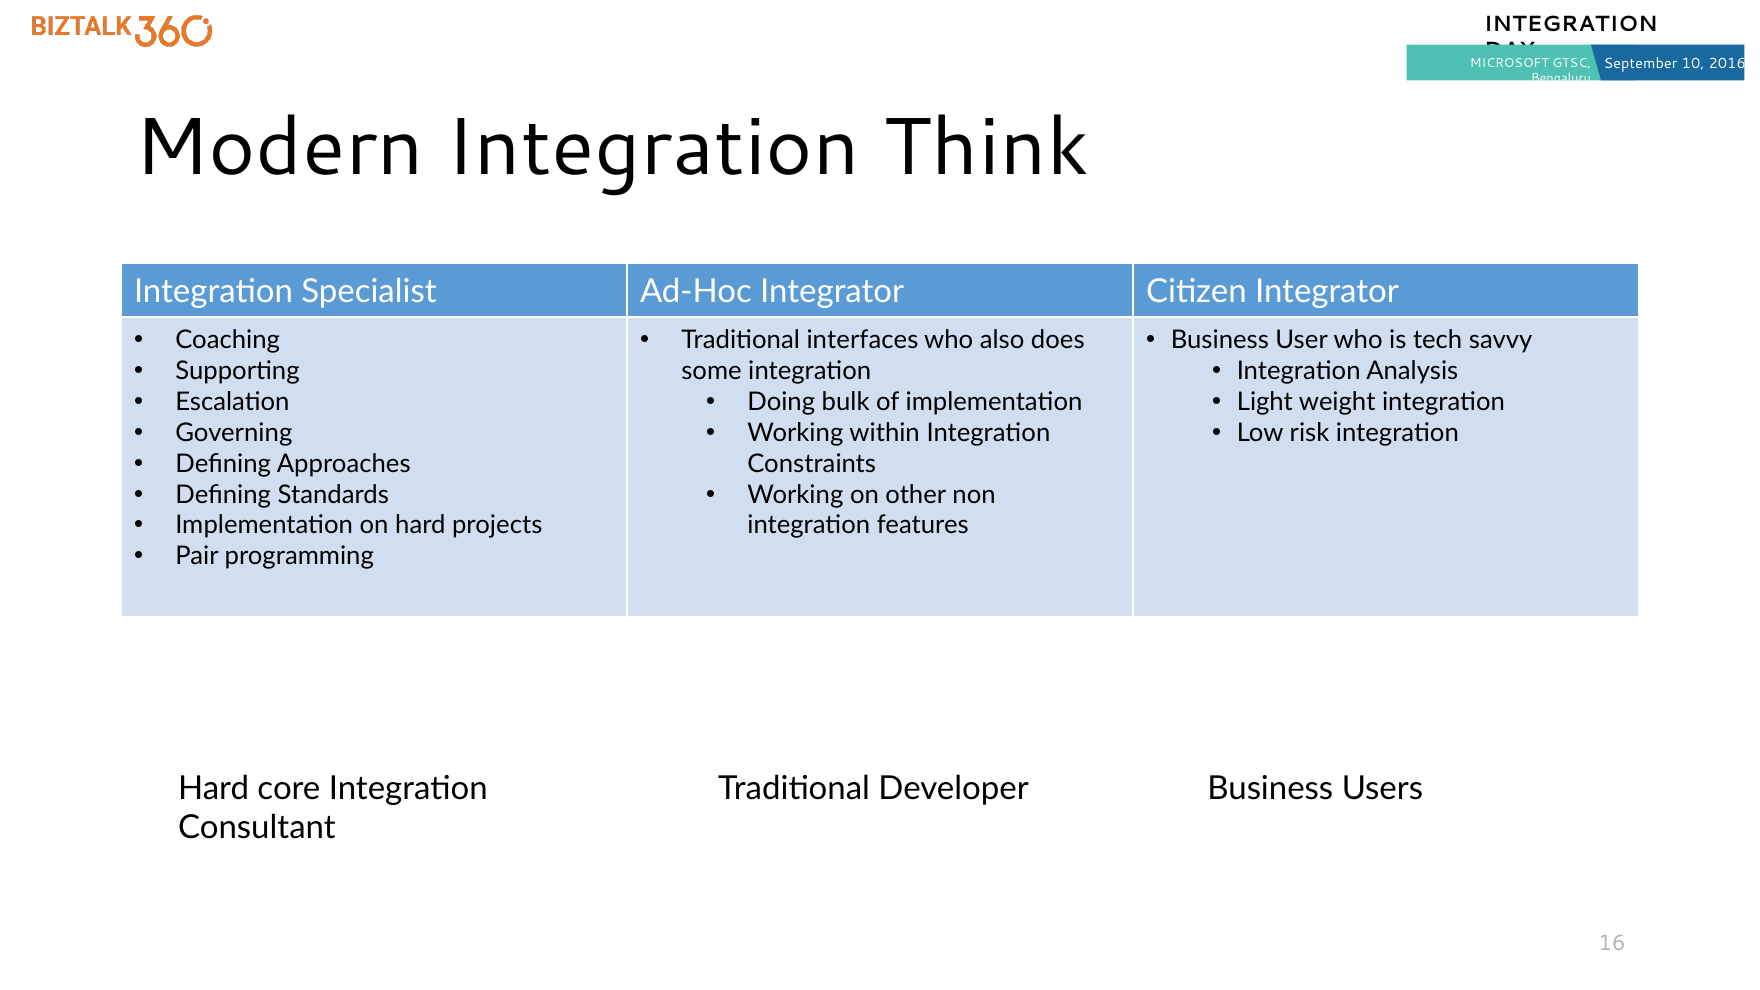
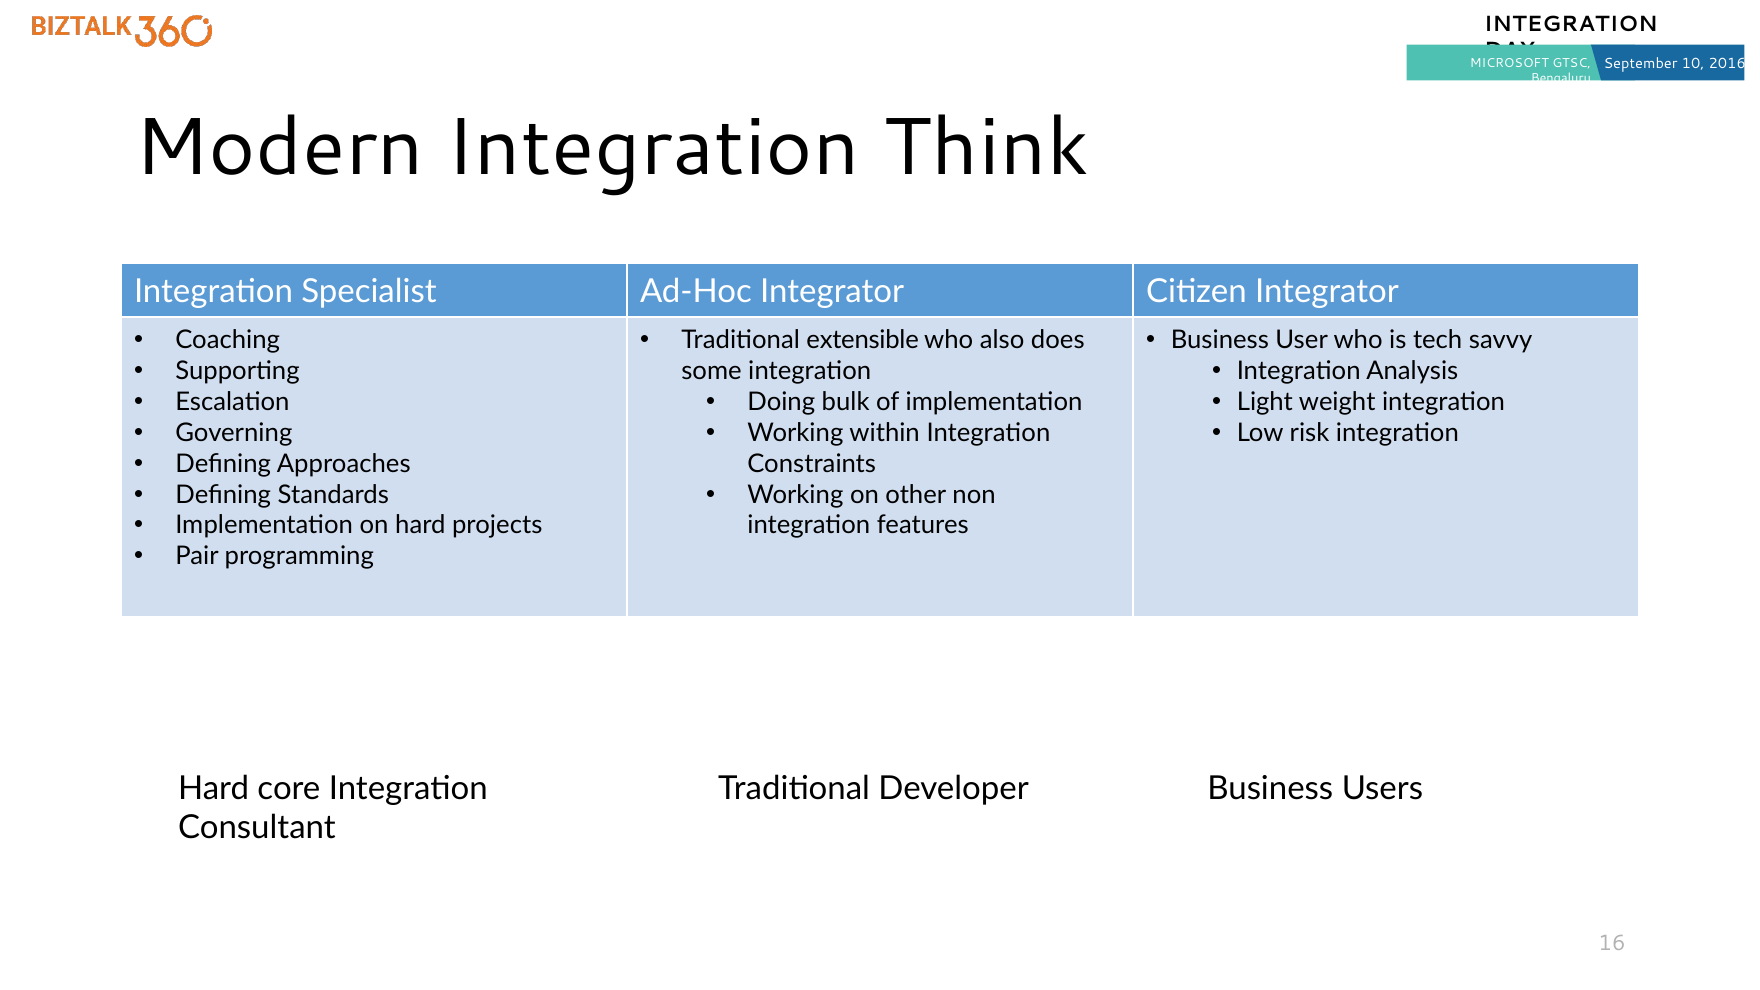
interfaces: interfaces -> extensible
